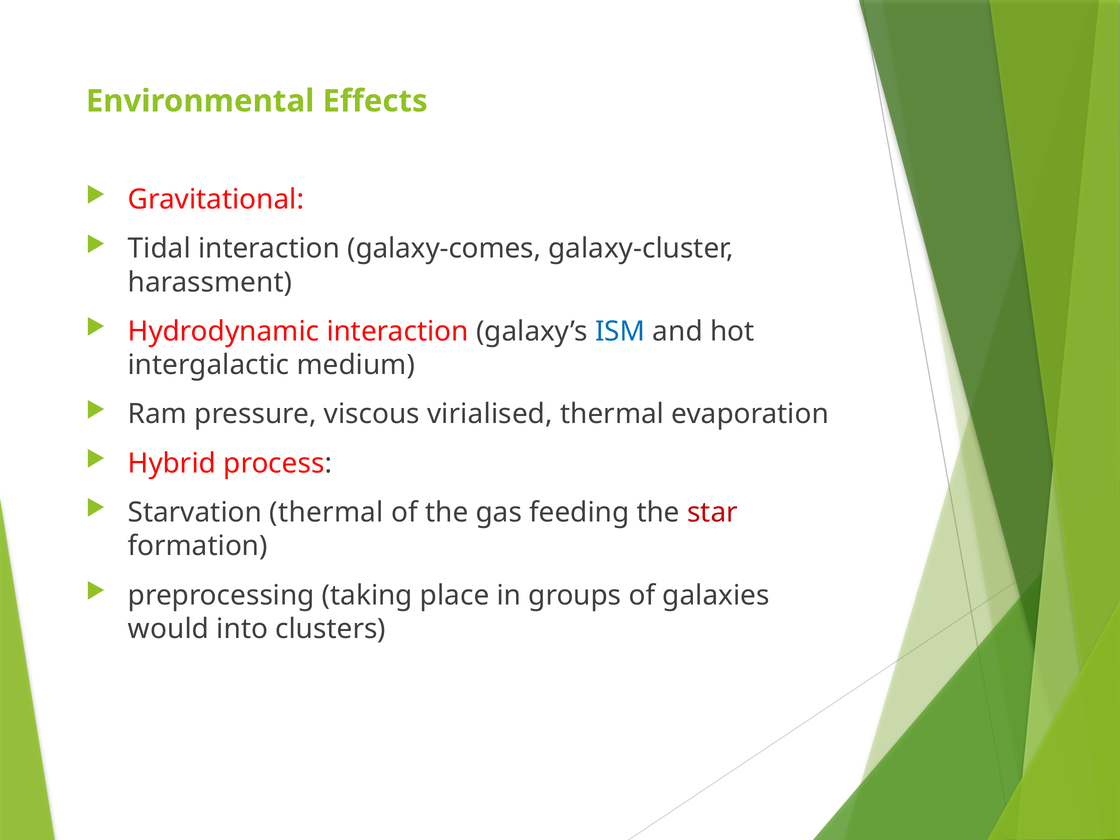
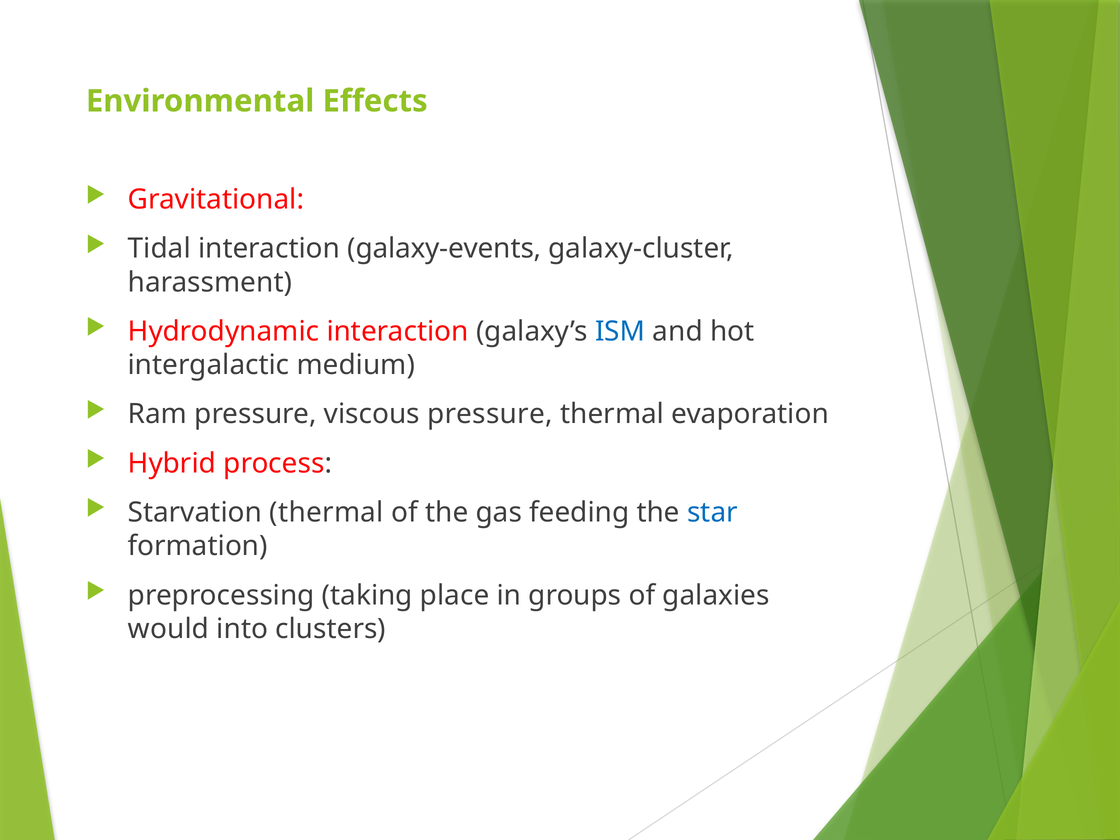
galaxy-comes: galaxy-comes -> galaxy-events
viscous virialised: virialised -> pressure
star colour: red -> blue
